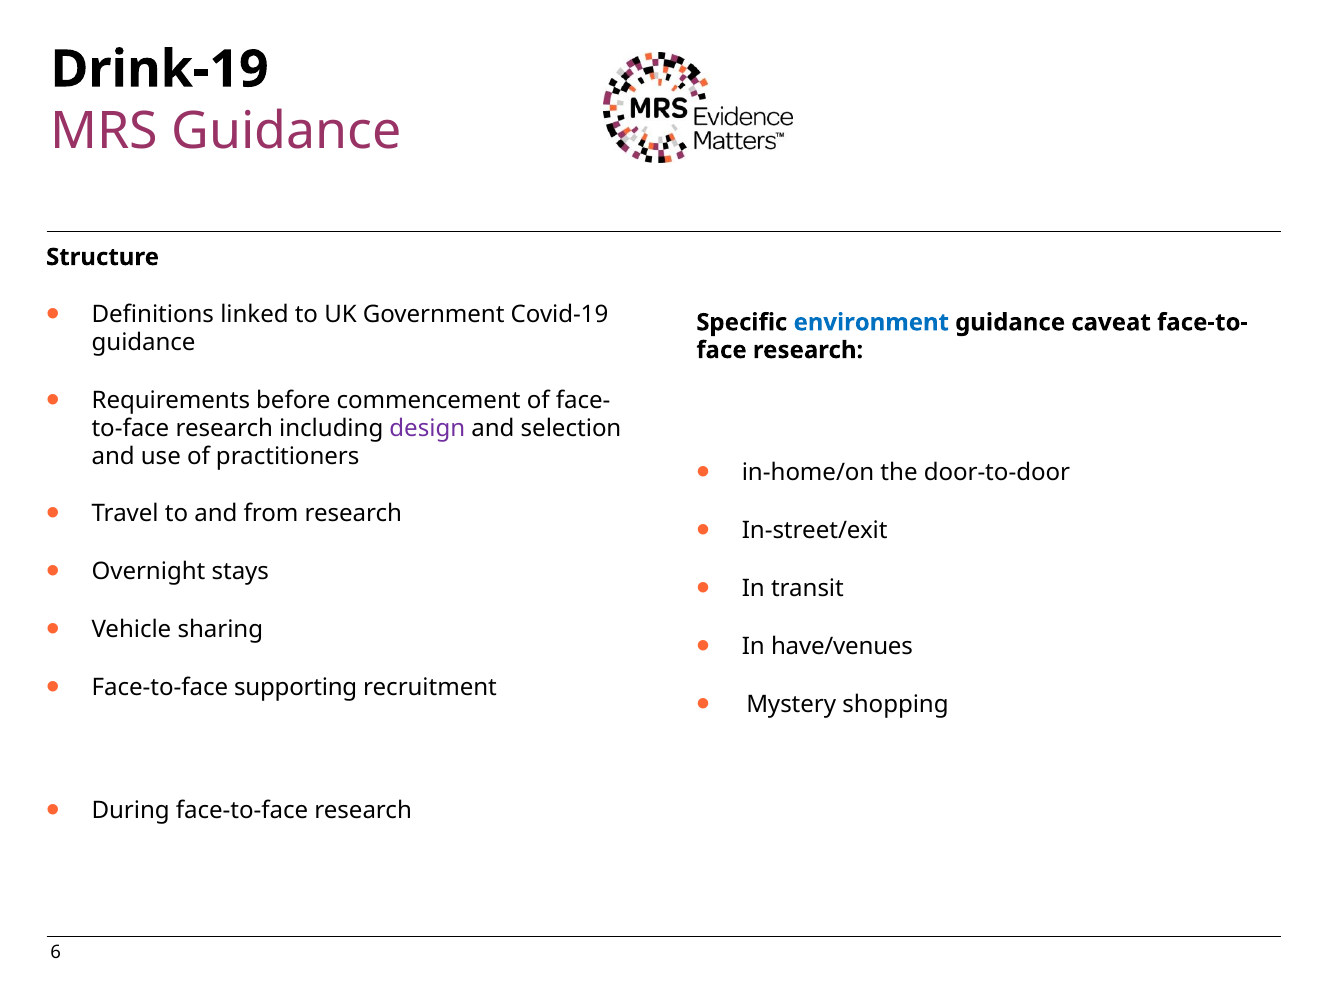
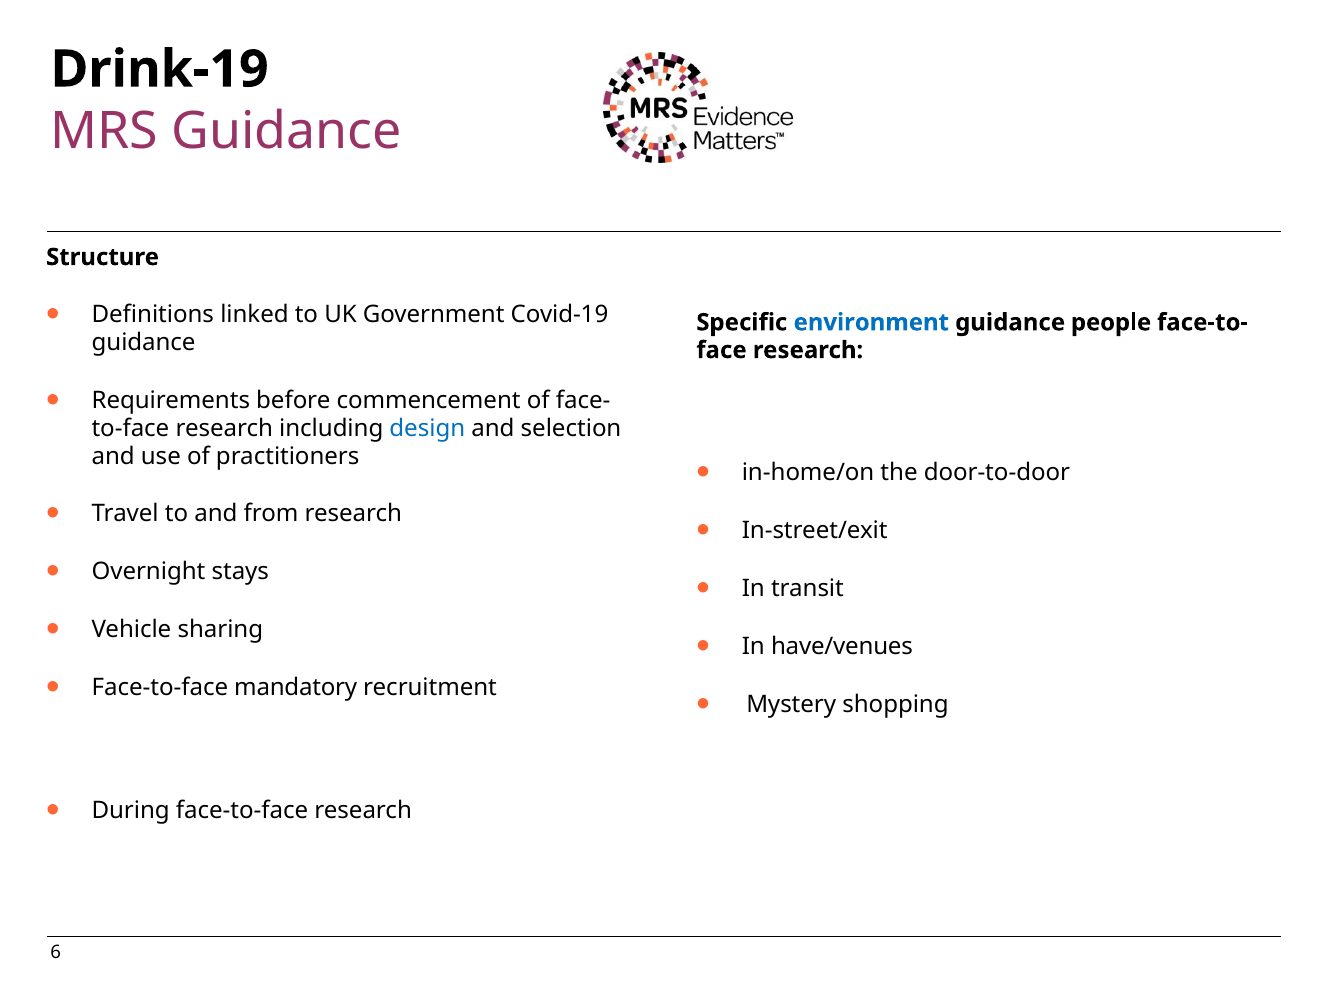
caveat: caveat -> people
design colour: purple -> blue
supporting: supporting -> mandatory
